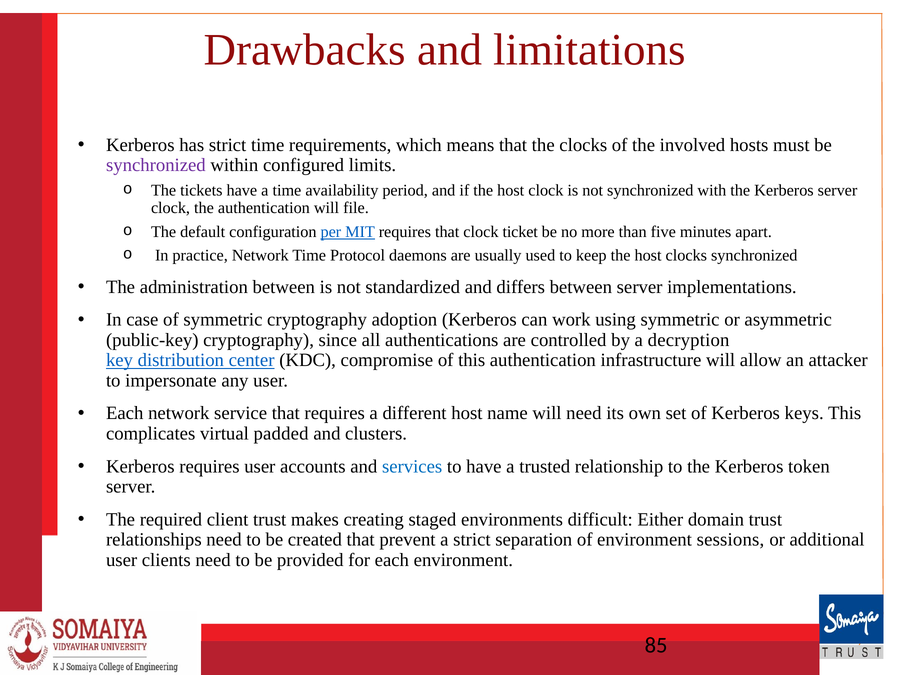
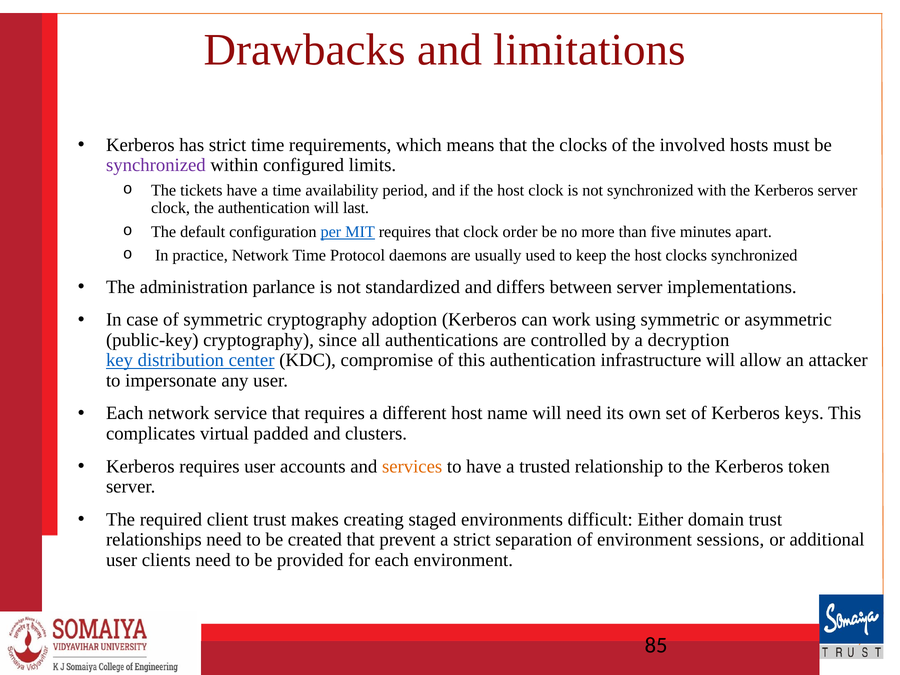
file: file -> last
ticket: ticket -> order
administration between: between -> parlance
services colour: blue -> orange
